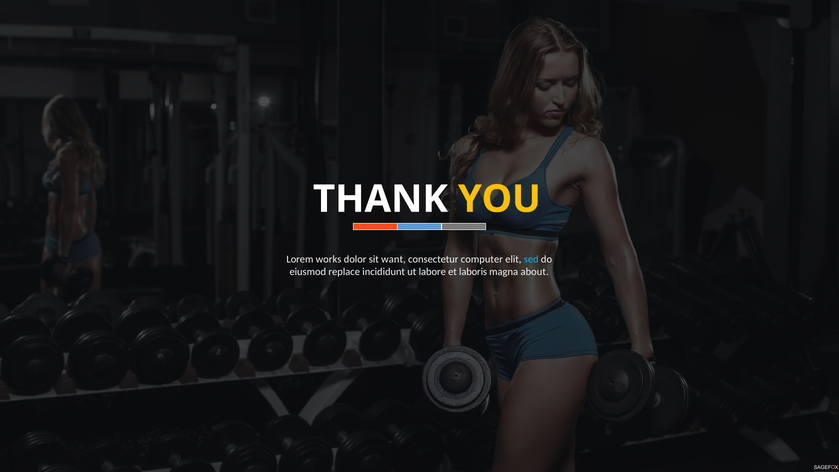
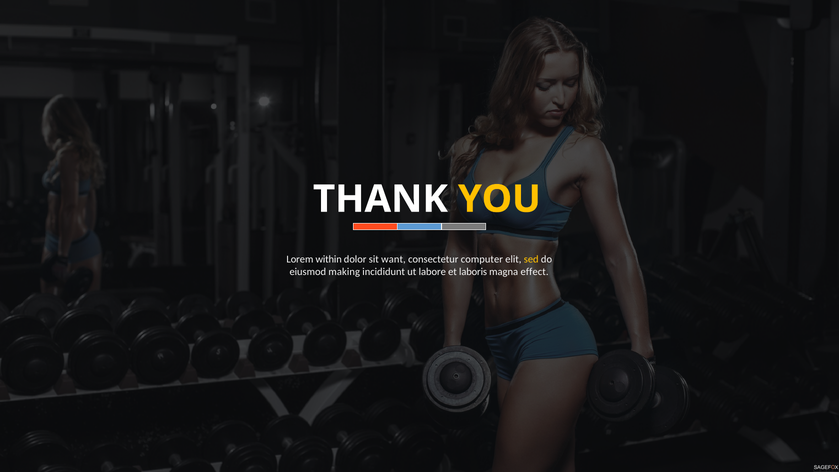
works: works -> within
sed colour: light blue -> yellow
replace: replace -> making
about: about -> effect
